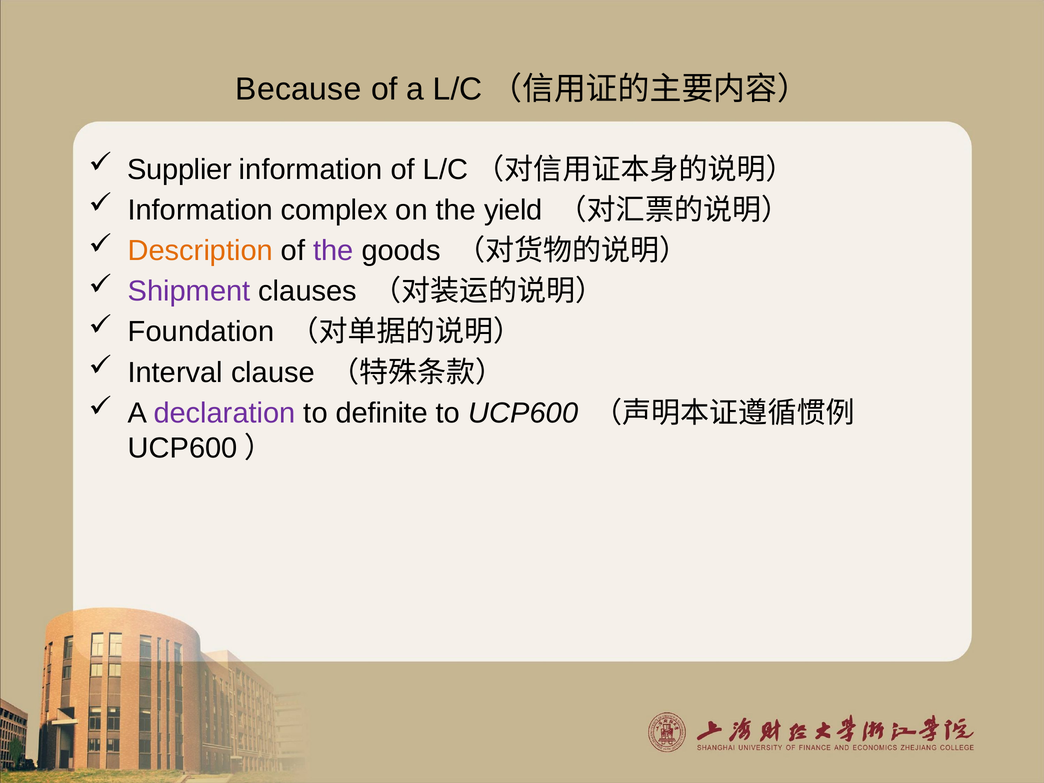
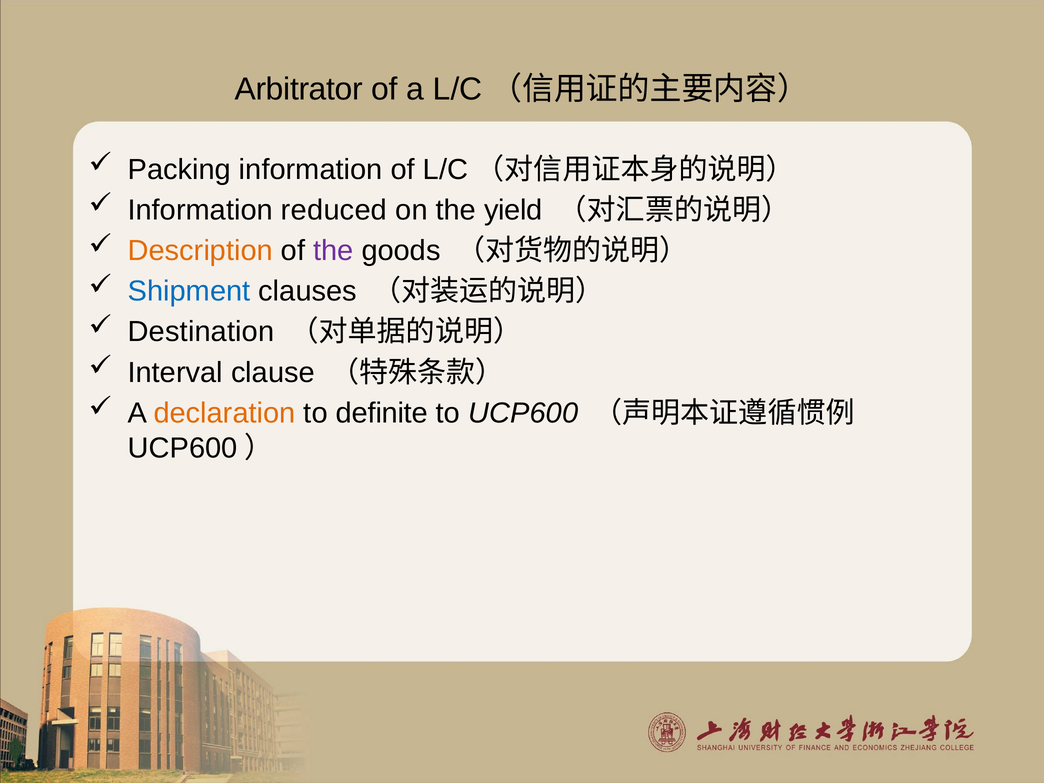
Because: Because -> Arbitrator
Supplier: Supplier -> Packing
complex: complex -> reduced
Shipment colour: purple -> blue
Foundation: Foundation -> Destination
declaration colour: purple -> orange
